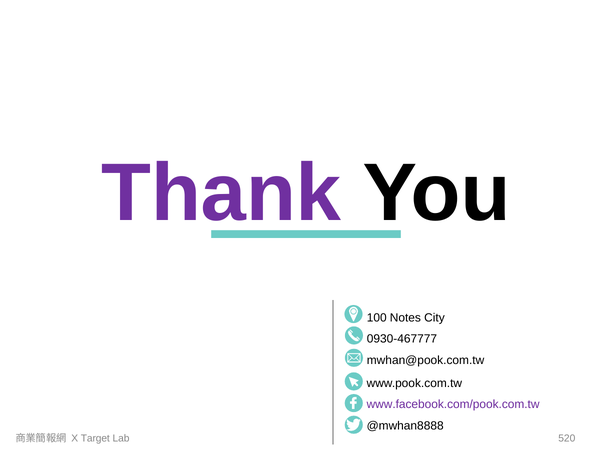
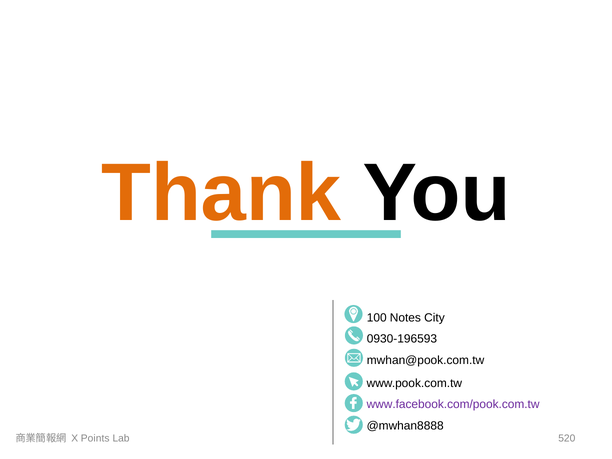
Thank colour: purple -> orange
0930-467777: 0930-467777 -> 0930-196593
Target: Target -> Points
